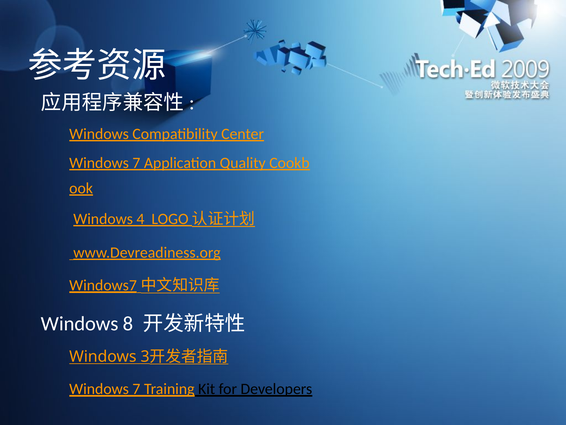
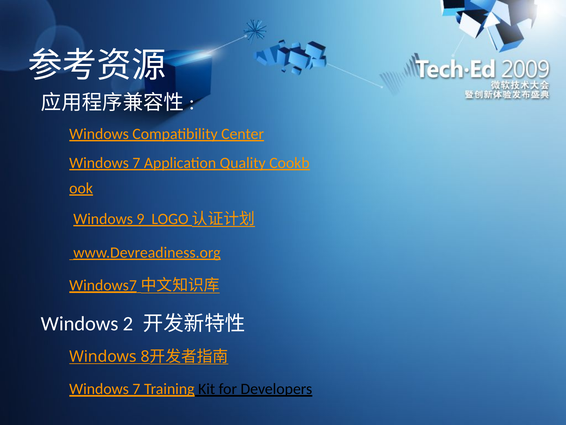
4: 4 -> 9
8: 8 -> 2
3: 3 -> 8
